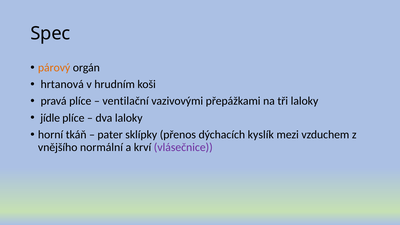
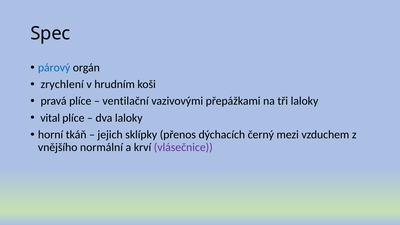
párový colour: orange -> blue
hrtanová: hrtanová -> zrychlení
jídle: jídle -> vital
pater: pater -> jejich
kyslík: kyslík -> černý
